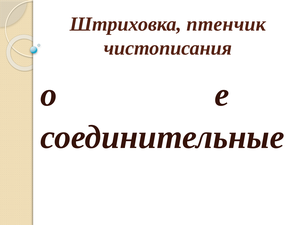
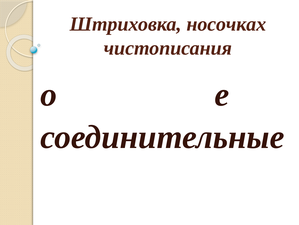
птенчик: птенчик -> носочках
